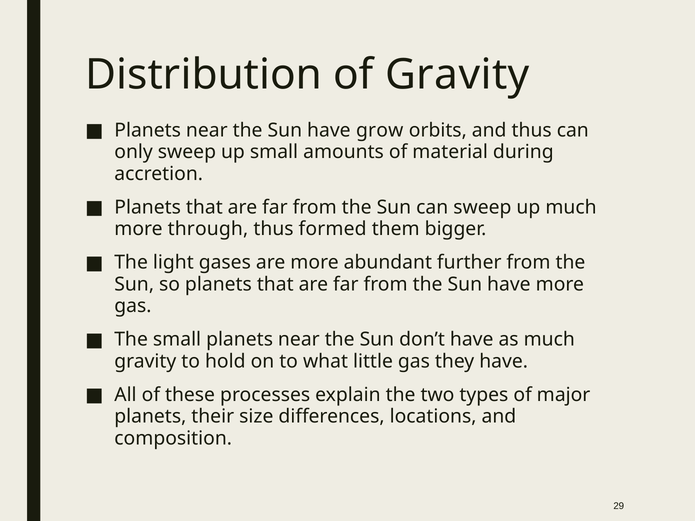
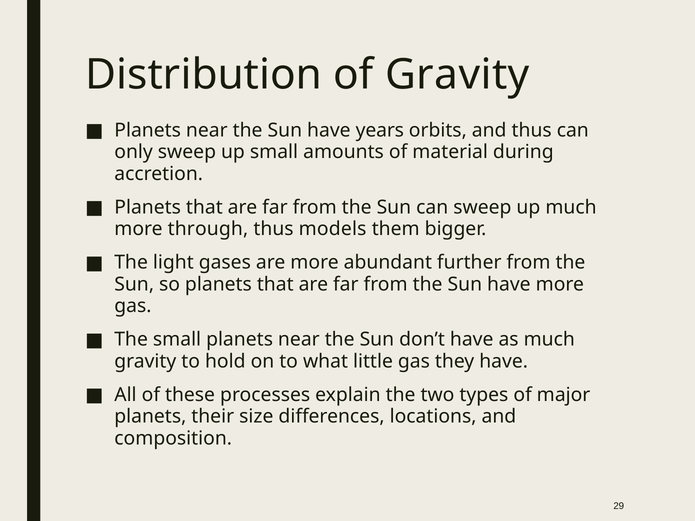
grow: grow -> years
formed: formed -> models
